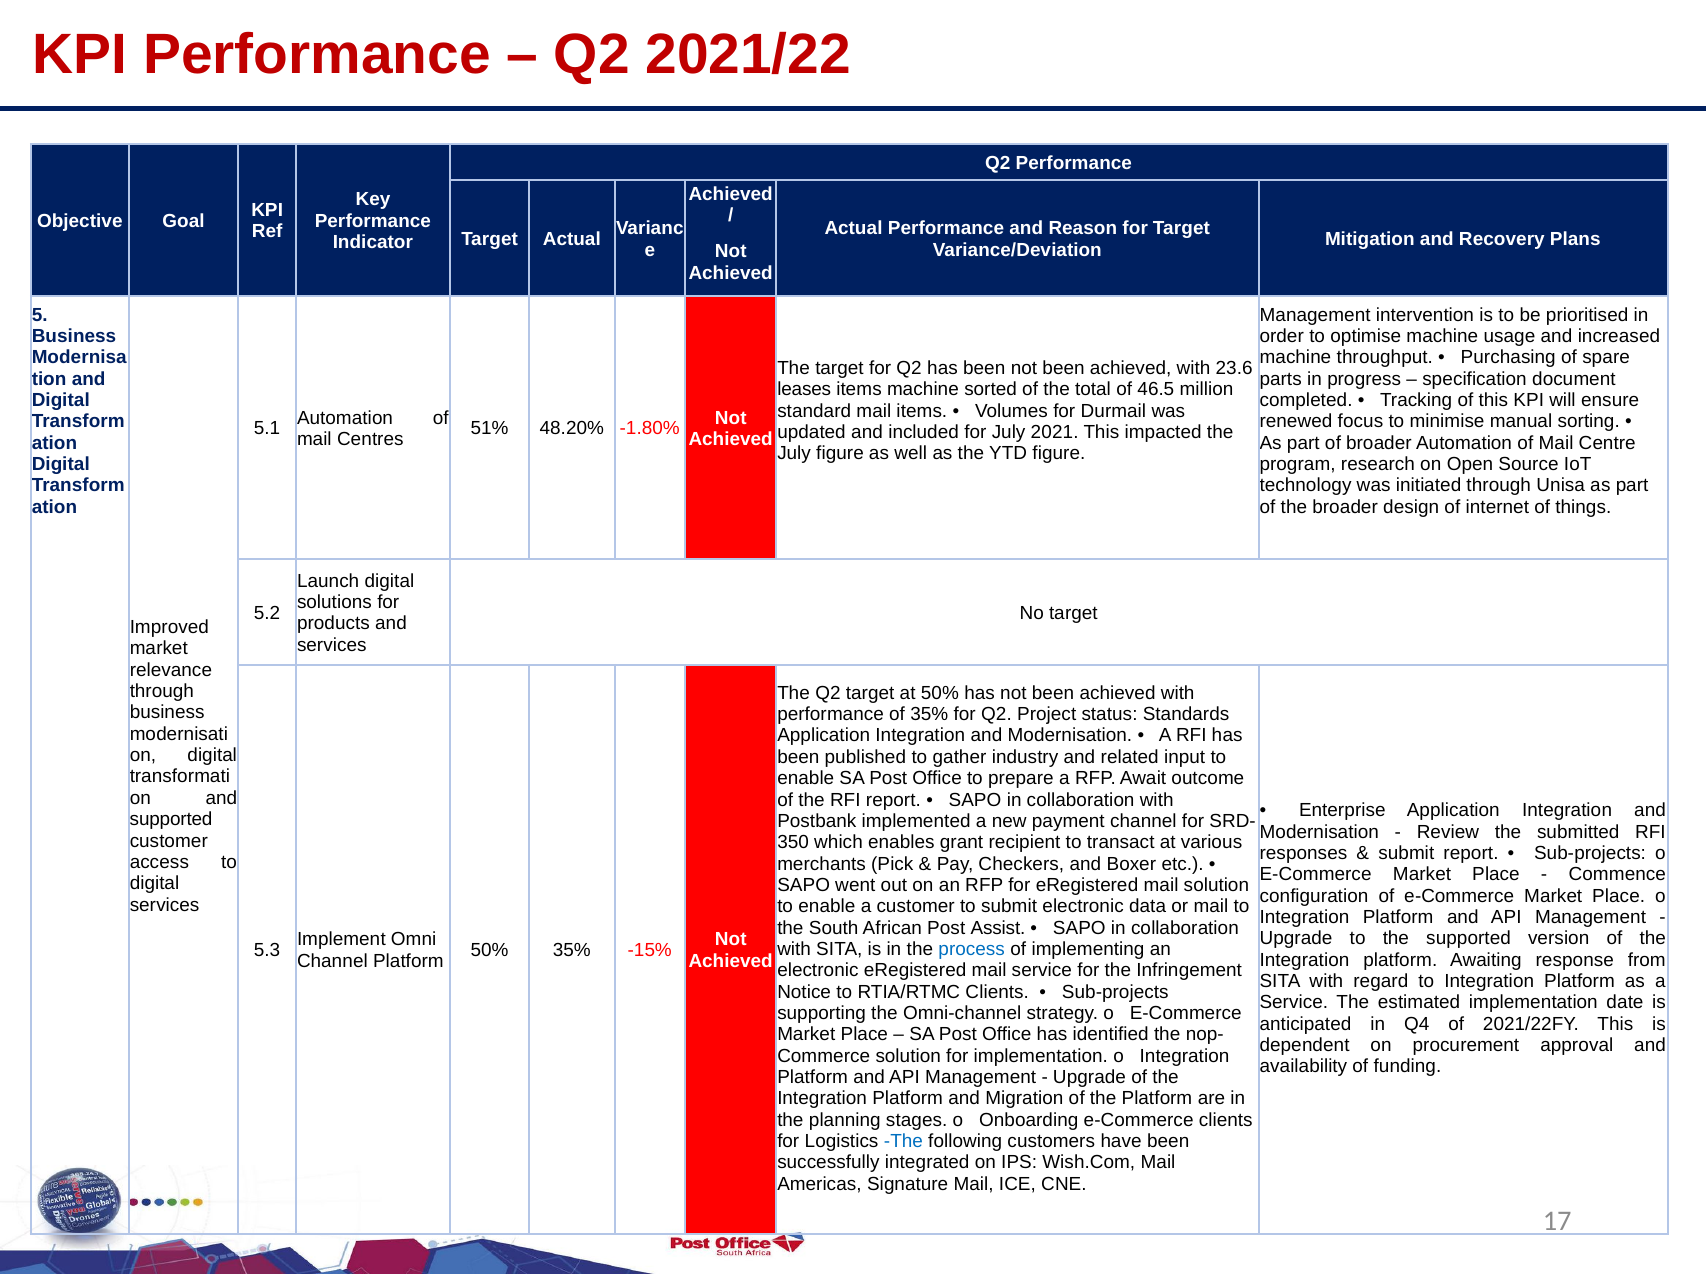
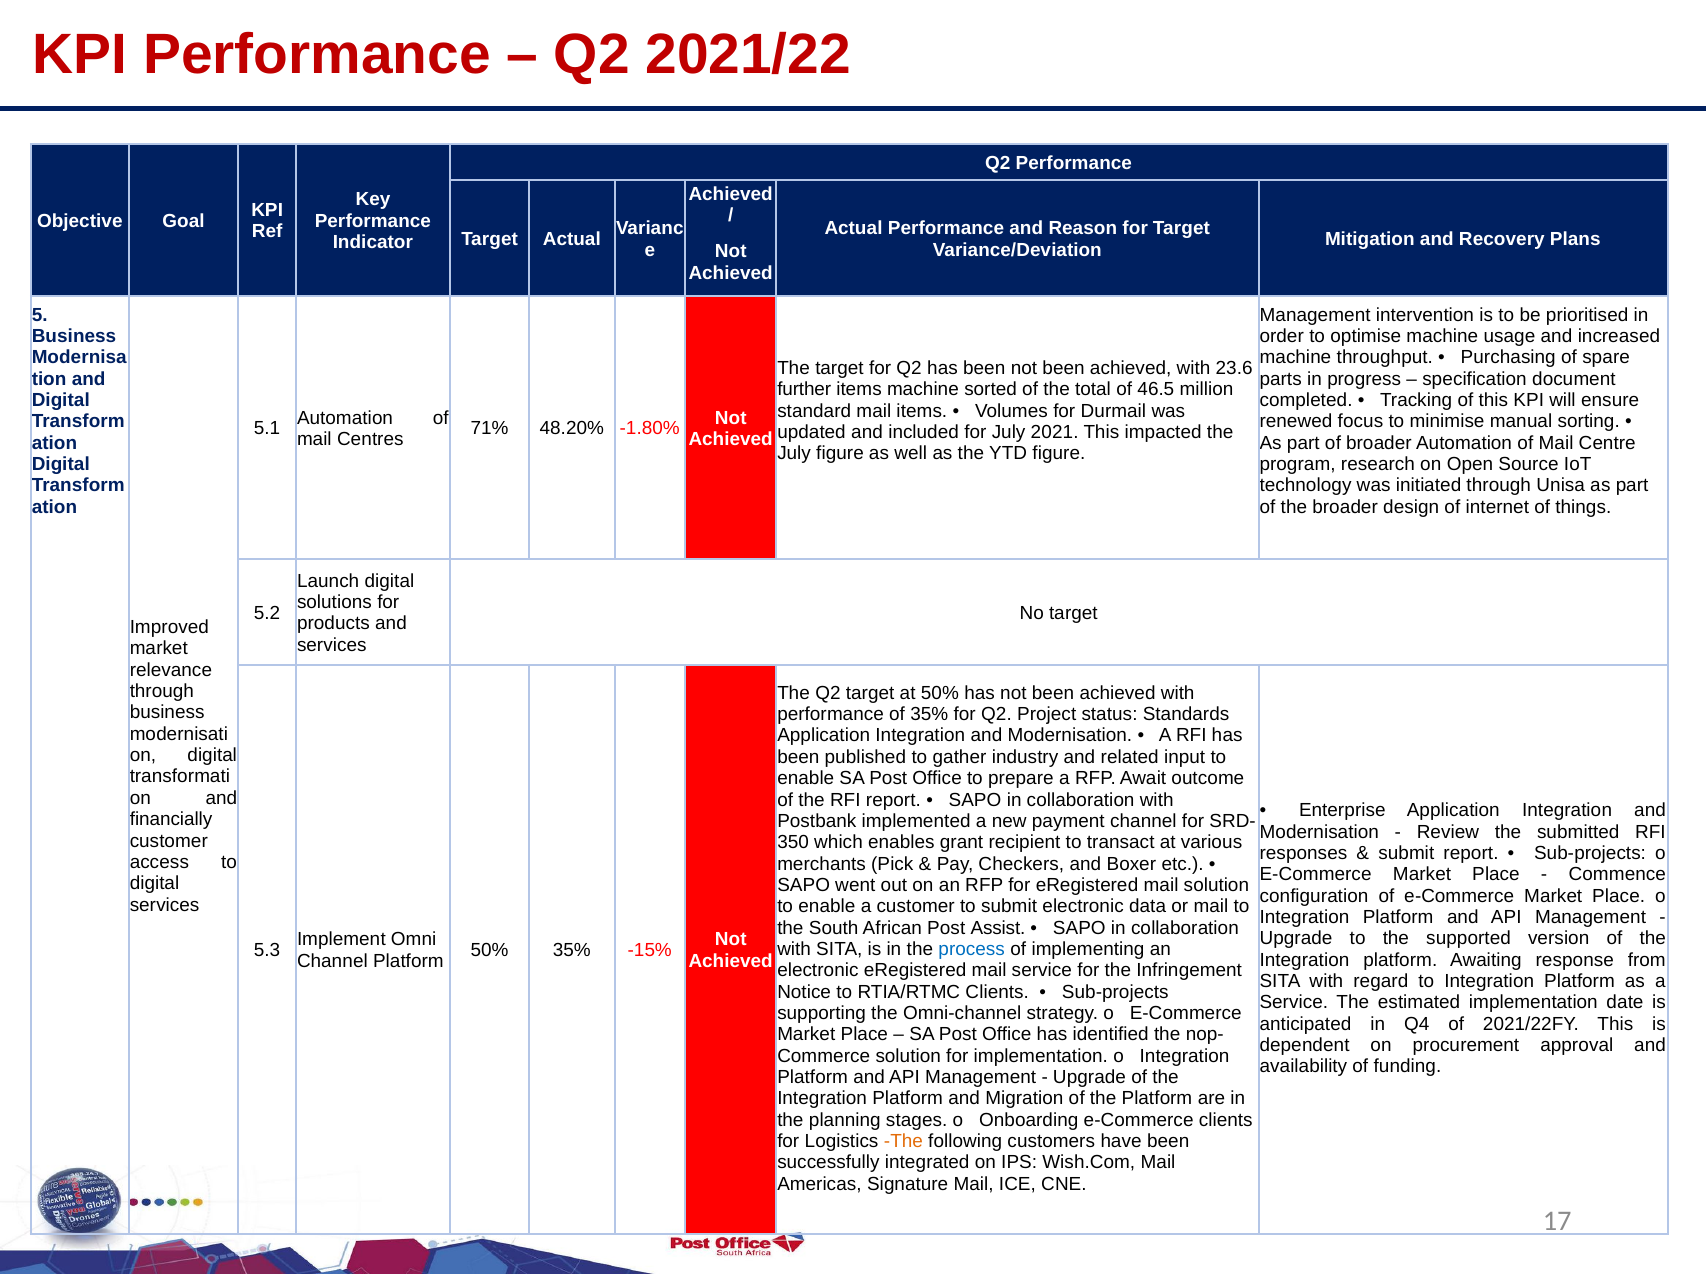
leases: leases -> further
51%: 51% -> 71%
supported at (171, 820): supported -> financially
The at (903, 1142) colour: blue -> orange
